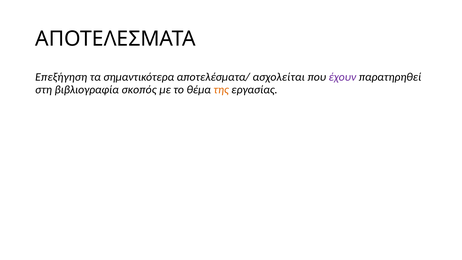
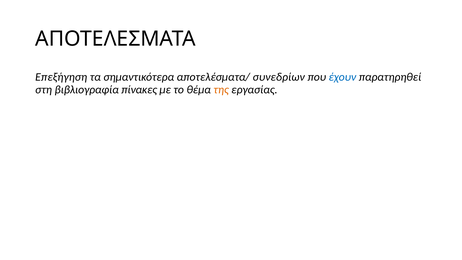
ασχολείται: ασχολείται -> συνεδρίων
έχουν colour: purple -> blue
σκοπός: σκοπός -> πίνακες
